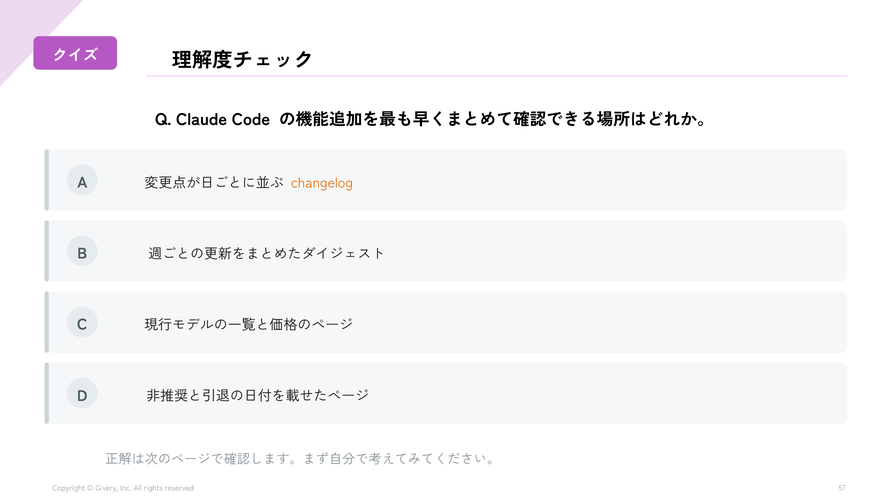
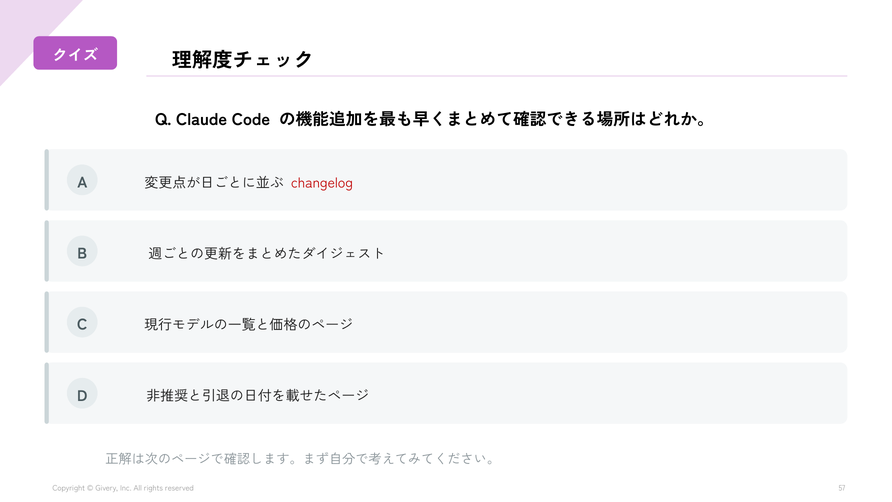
changelog colour: orange -> red
